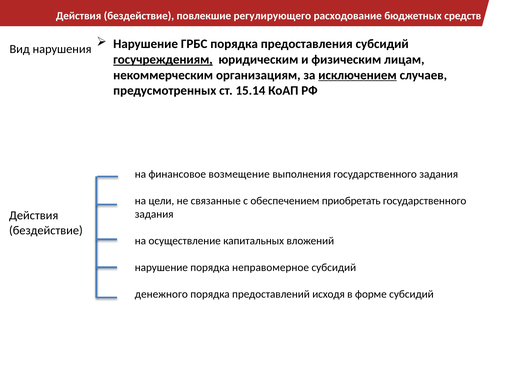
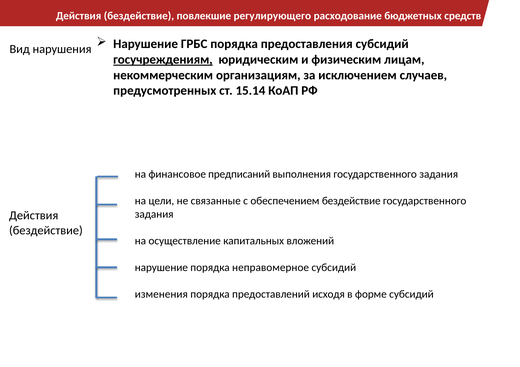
исключением underline: present -> none
возмещение: возмещение -> предписаний
обеспечением приобретать: приобретать -> бездействие
денежного: денежного -> изменения
